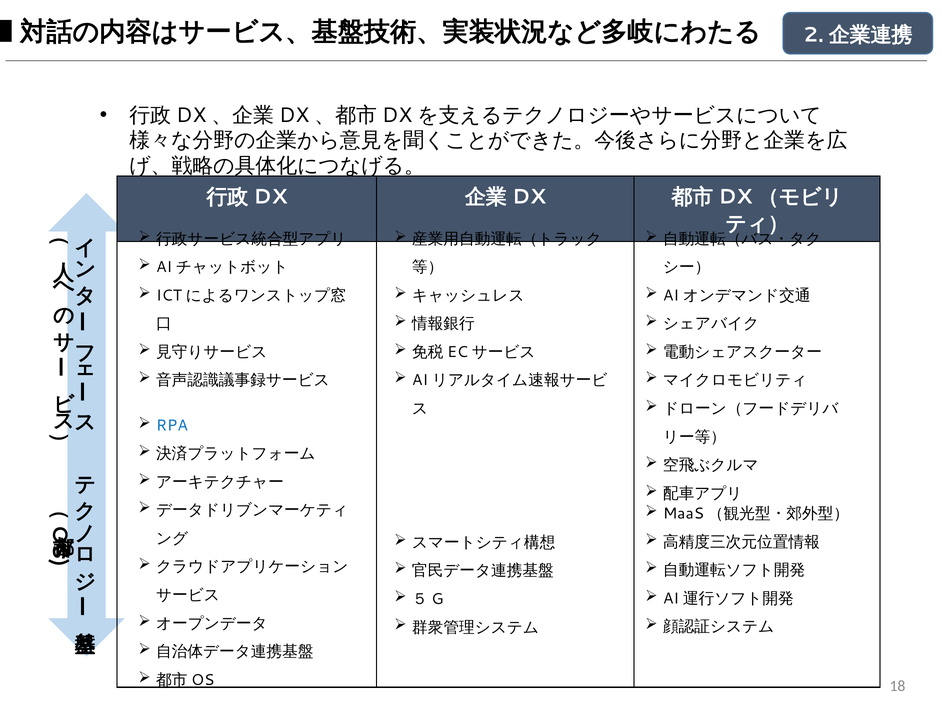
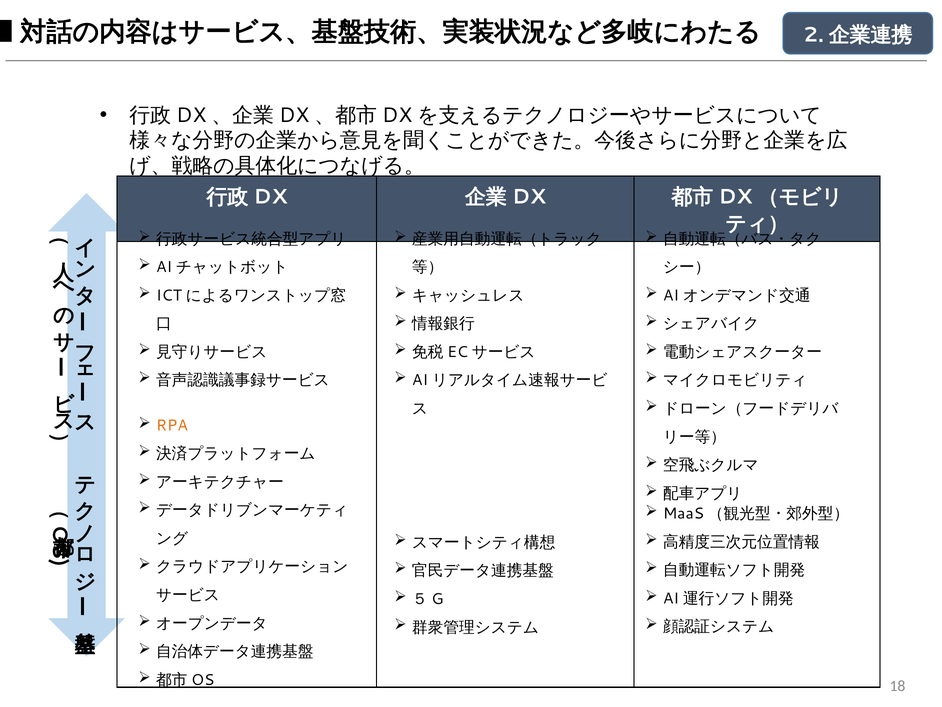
RPA colour: blue -> orange
